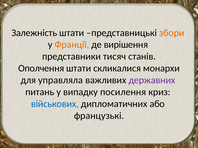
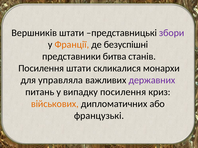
Залежність: Залежність -> Вершників
збори colour: orange -> purple
вирішення: вирішення -> безуспішні
тисяч: тисяч -> битва
Ополчення at (41, 69): Ополчення -> Посилення
військових colour: blue -> orange
